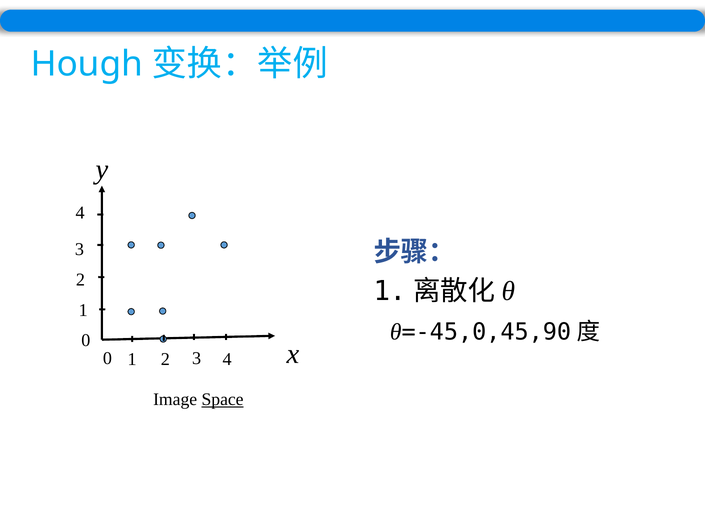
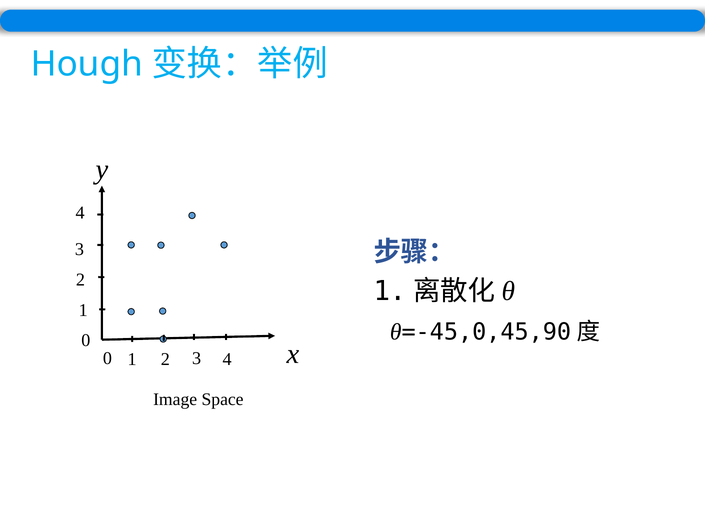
Space underline: present -> none
